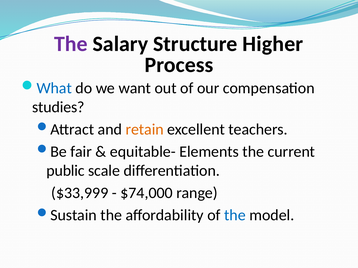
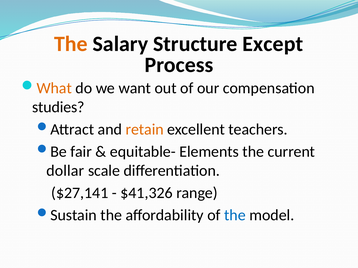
The at (71, 44) colour: purple -> orange
Higher: Higher -> Except
What colour: blue -> orange
public: public -> dollar
$33,999: $33,999 -> $27,141
$74,000: $74,000 -> $41,326
